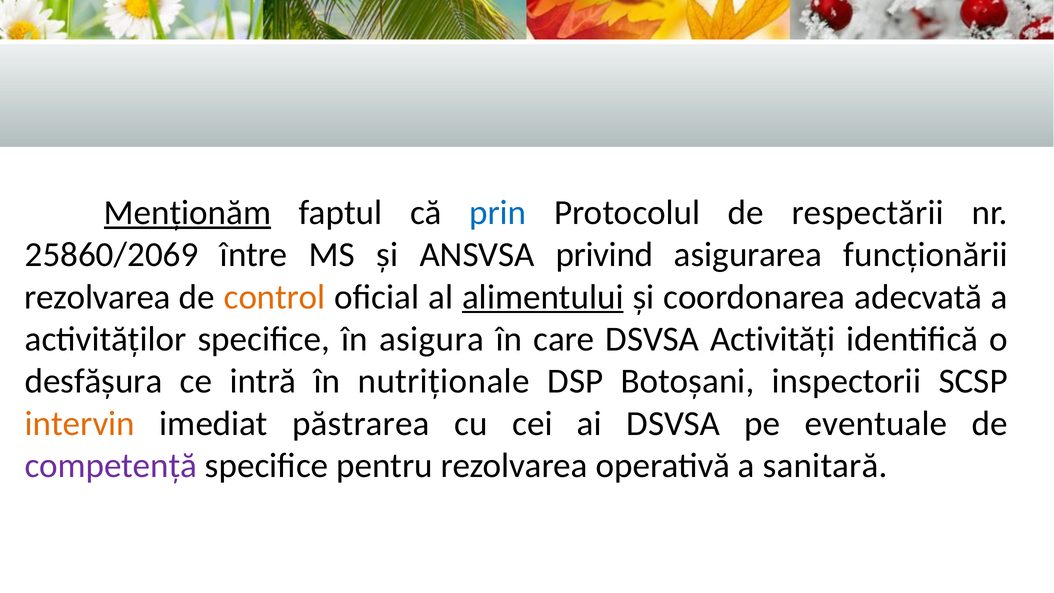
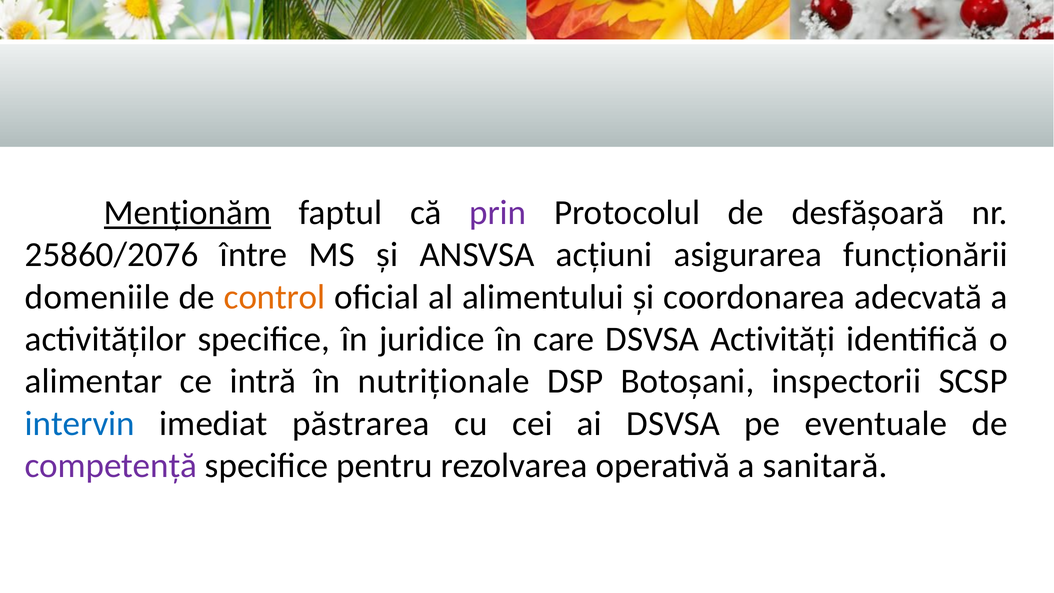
prin colour: blue -> purple
respectării: respectării -> desfășoară
25860/2069: 25860/2069 -> 25860/2076
privind: privind -> acțiuni
rezolvarea at (98, 297): rezolvarea -> domeniile
alimentului underline: present -> none
asigura: asigura -> juridice
desfășura: desfășura -> alimentar
intervin colour: orange -> blue
